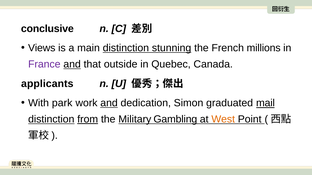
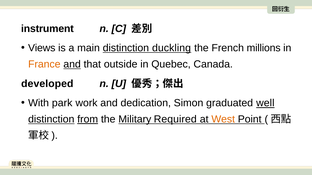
conclusive: conclusive -> instrument
stunning: stunning -> duckling
France colour: purple -> orange
applicants: applicants -> developed
and at (109, 103) underline: present -> none
mail: mail -> well
Gambling: Gambling -> Required
